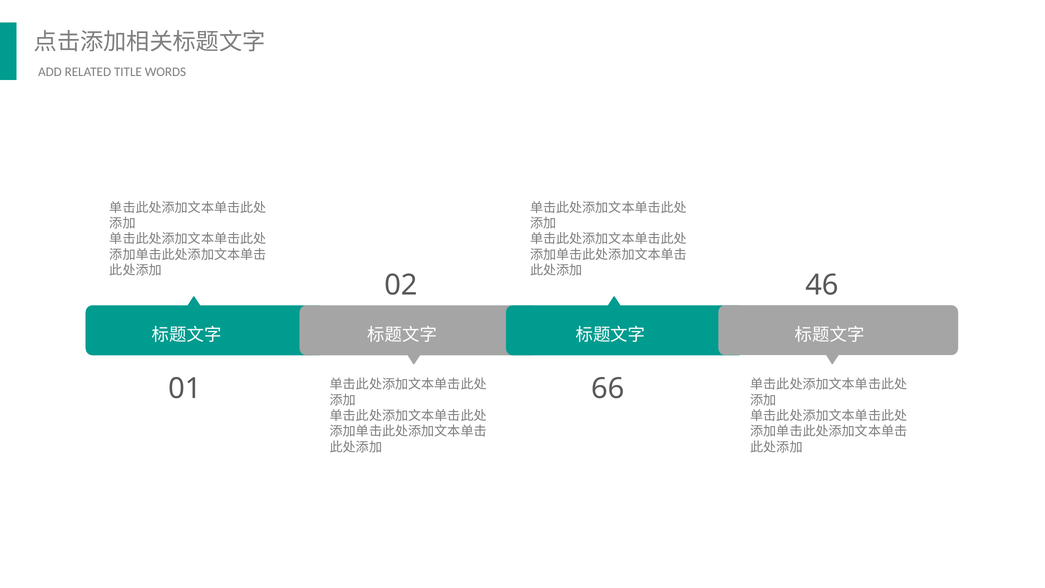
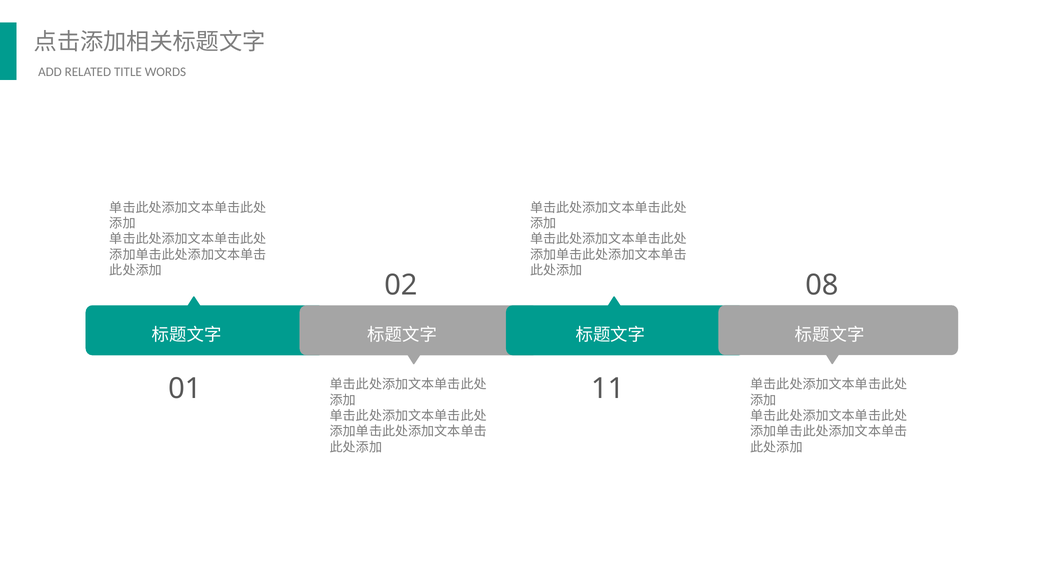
46: 46 -> 08
66: 66 -> 11
